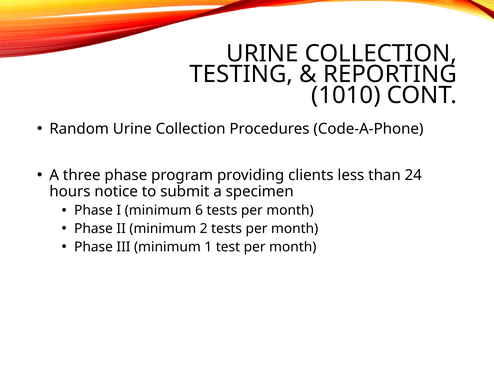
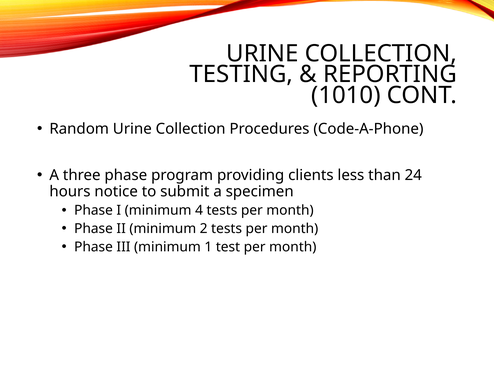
6: 6 -> 4
